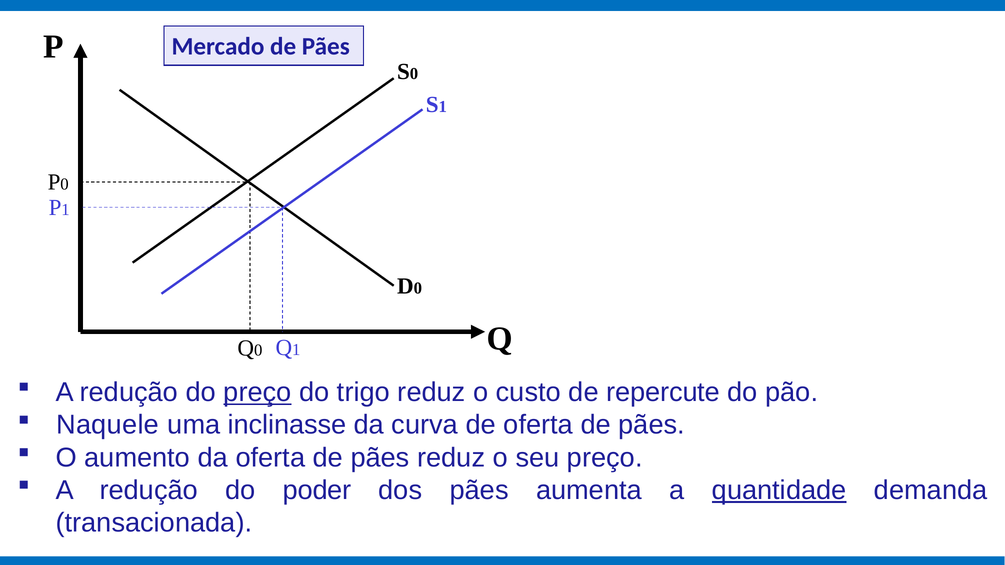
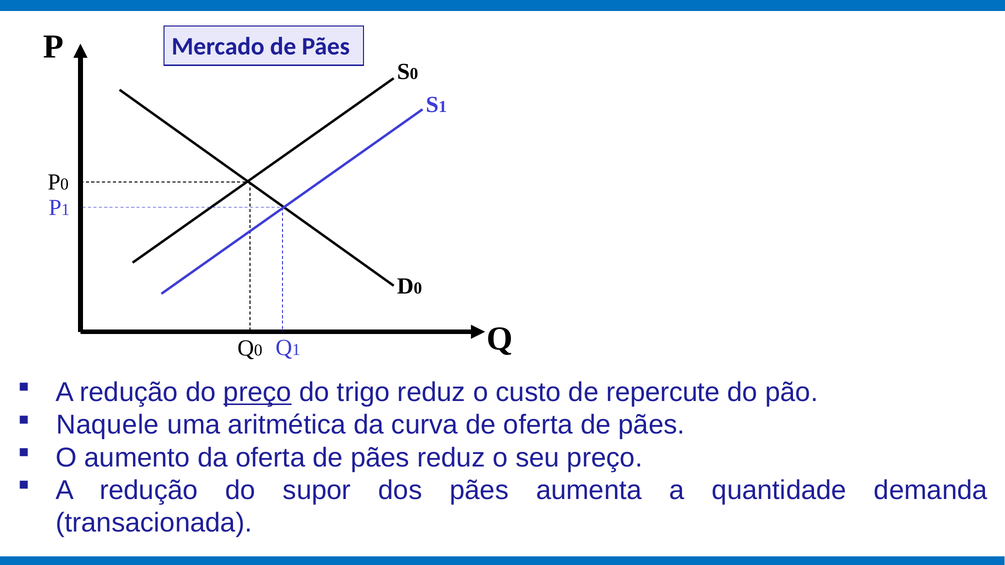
inclinasse: inclinasse -> aritmética
poder: poder -> supor
quantidade underline: present -> none
